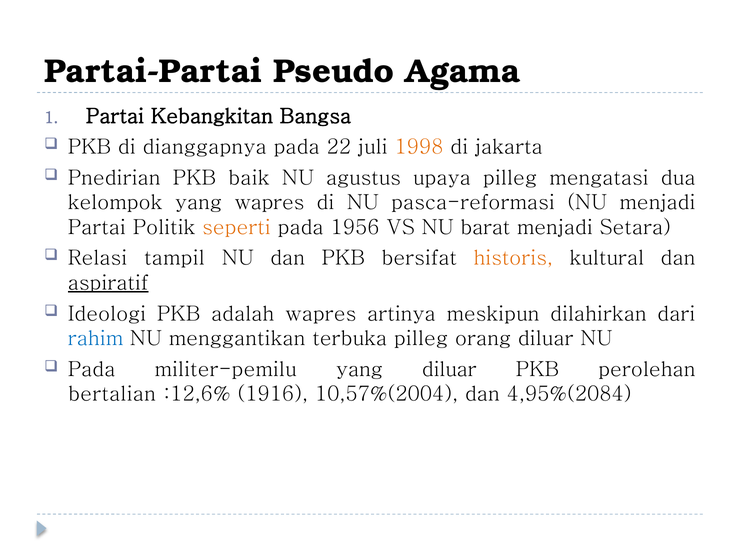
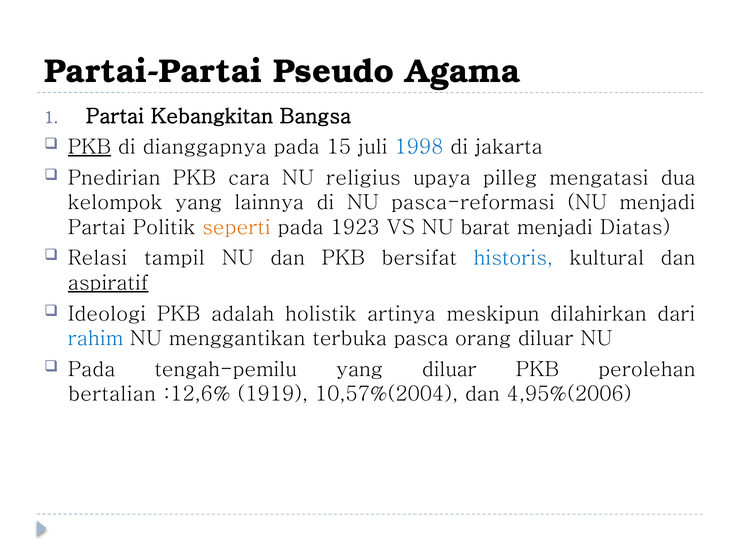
PKB at (89, 147) underline: none -> present
22: 22 -> 15
1998 colour: orange -> blue
baik: baik -> cara
agustus: agustus -> religius
yang wapres: wapres -> lainnya
1956: 1956 -> 1923
Setara: Setara -> Diatas
historis colour: orange -> blue
adalah wapres: wapres -> holistik
terbuka pilleg: pilleg -> pasca
militer-pemilu: militer-pemilu -> tengah-pemilu
1916: 1916 -> 1919
4,95%(2084: 4,95%(2084 -> 4,95%(2006
